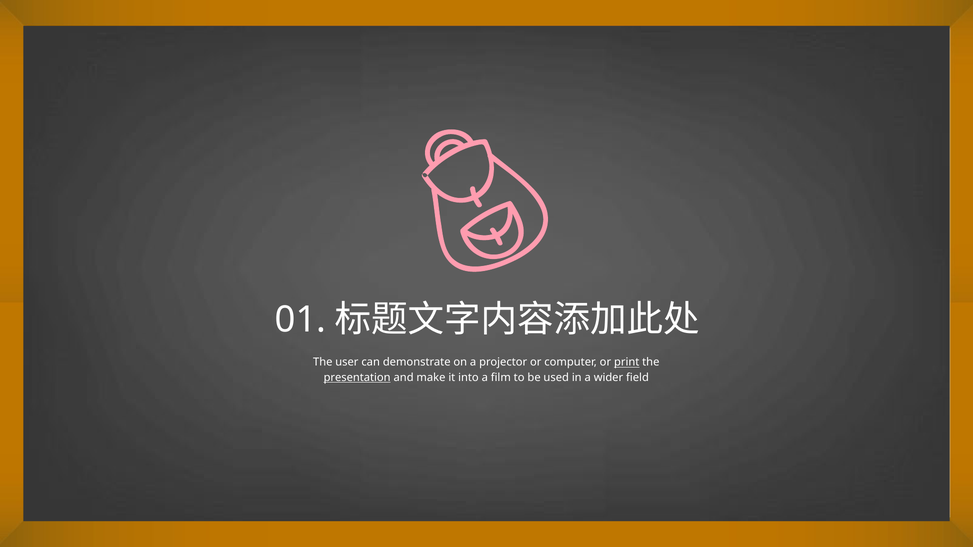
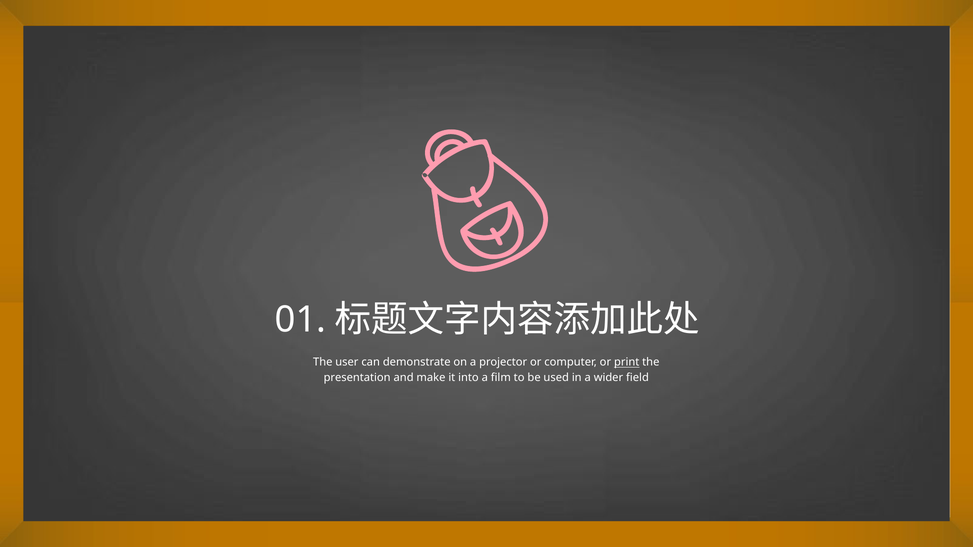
presentation underline: present -> none
